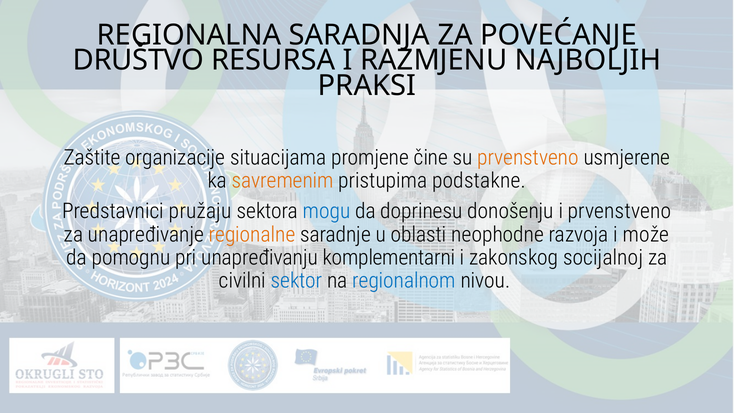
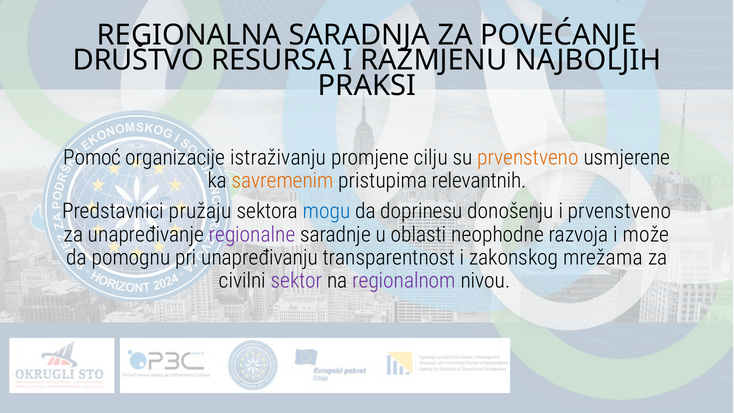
Zaštite: Zaštite -> Pomoć
situacijama: situacijama -> istraživanju
čine: čine -> cilju
podstakne: podstakne -> relevantnih
regionalne colour: orange -> purple
komplementarni: komplementarni -> transparentnost
socijalnoj: socijalnoj -> mrežama
sektor colour: blue -> purple
regionalnom colour: blue -> purple
